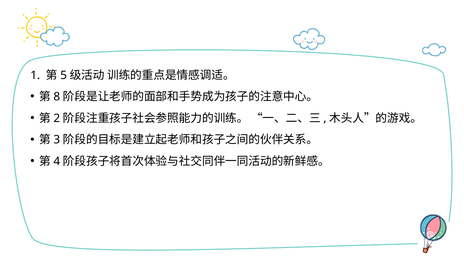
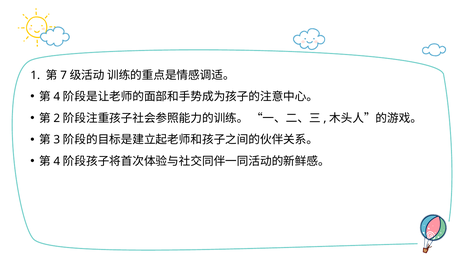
5: 5 -> 7
8 at (57, 97): 8 -> 4
